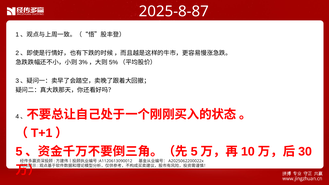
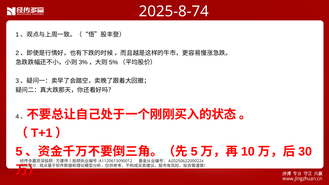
2025-8-87: 2025-8-87 -> 2025-8-74
